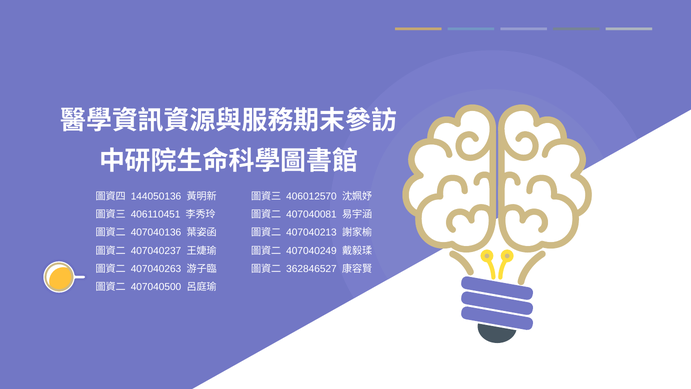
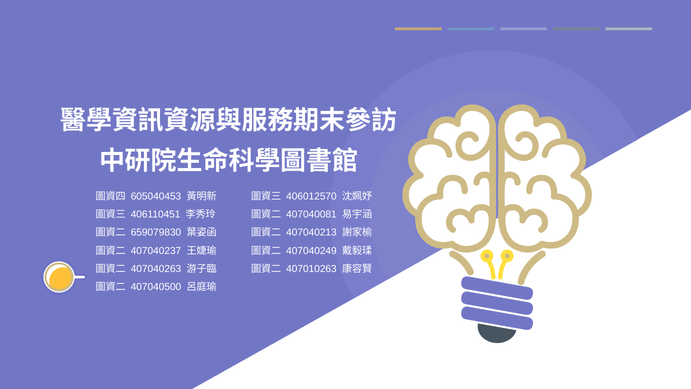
144050136: 144050136 -> 605040453
407040136: 407040136 -> 659079830
362846527: 362846527 -> 407010263
